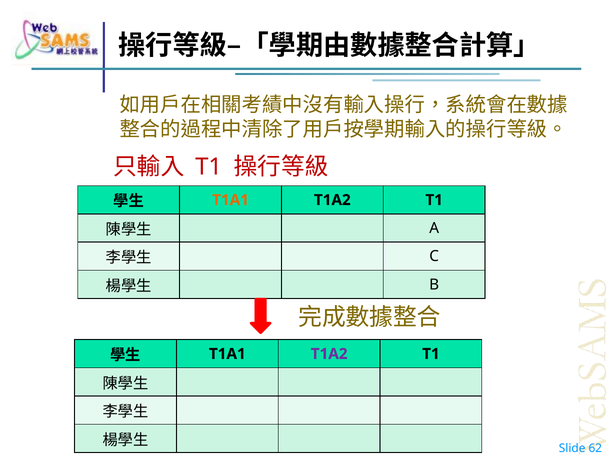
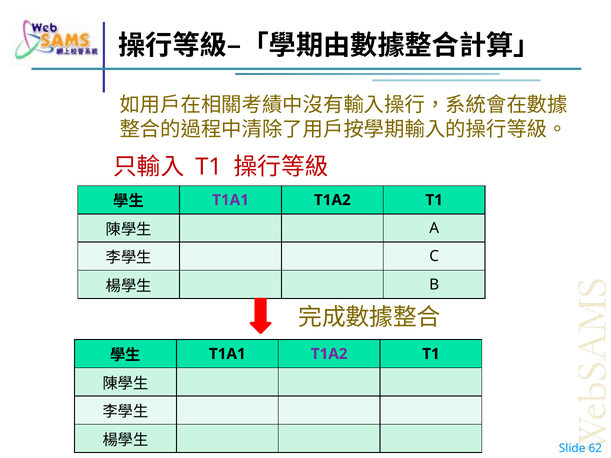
T1A1 at (231, 200) colour: orange -> purple
